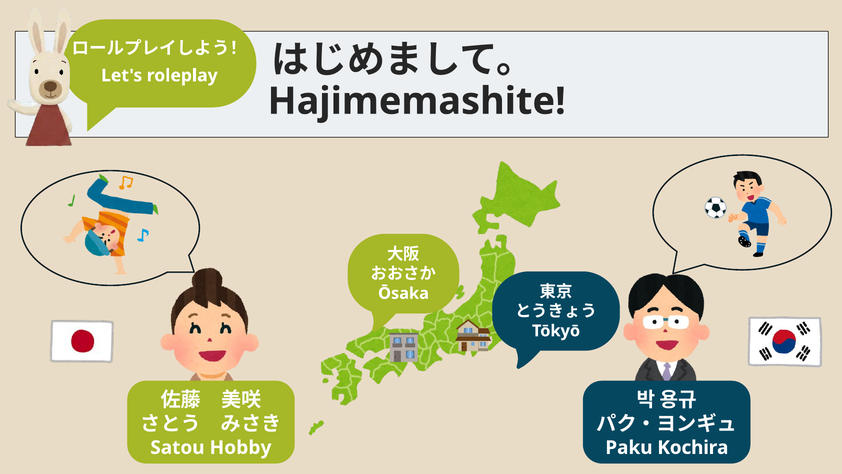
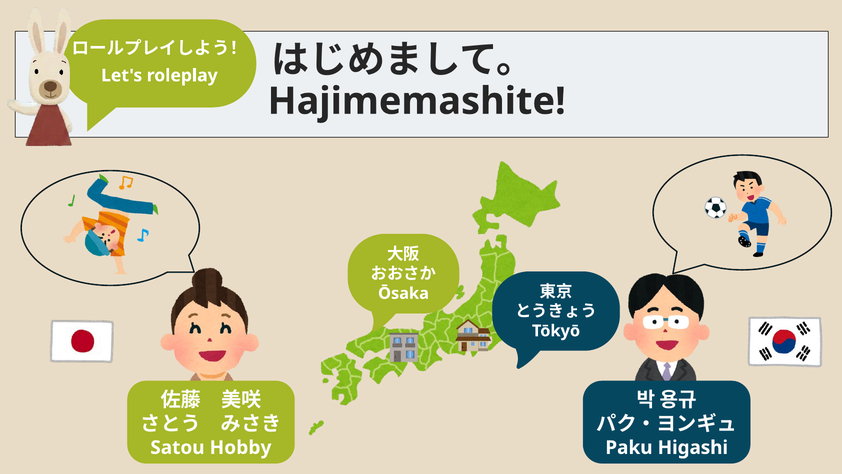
Kochira: Kochira -> Higashi
